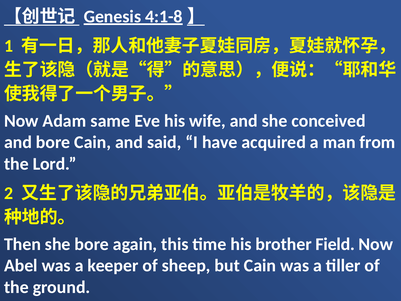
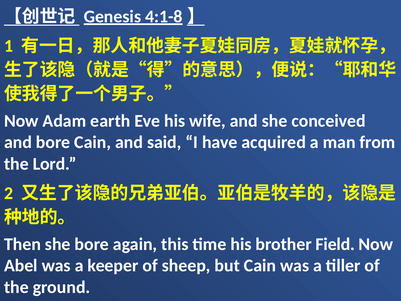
same: same -> earth
